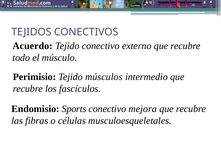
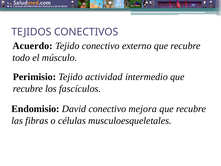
músculos: músculos -> actividad
Sports: Sports -> David
